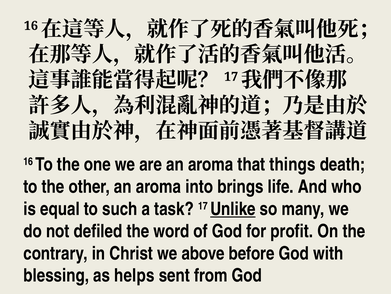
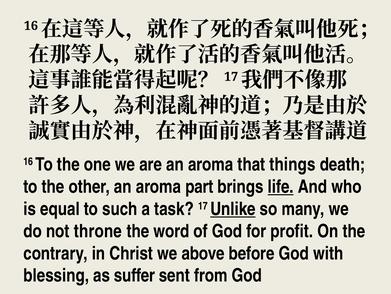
into: into -> part
life underline: none -> present
defiled: defiled -> throne
helps: helps -> suffer
